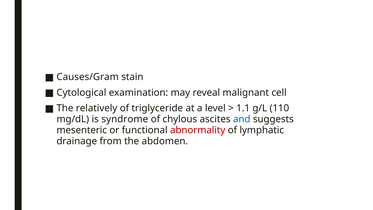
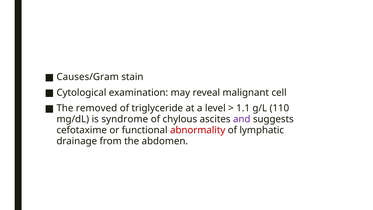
relatively: relatively -> removed
and colour: blue -> purple
mesenteric: mesenteric -> cefotaxime
